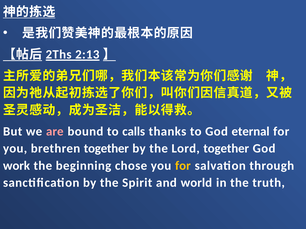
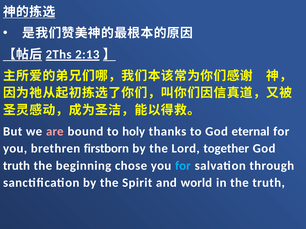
calls: calls -> holy
brethren together: together -> firstborn
work at (16, 166): work -> truth
for at (183, 166) colour: yellow -> light blue
